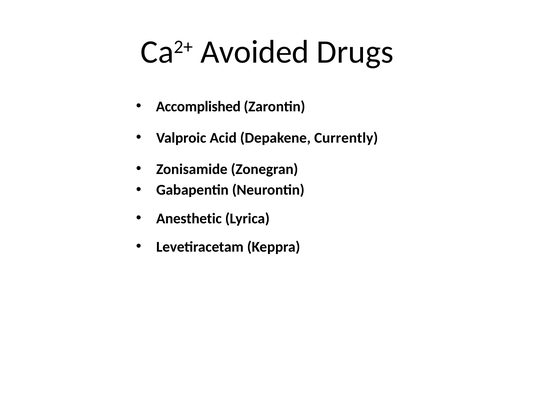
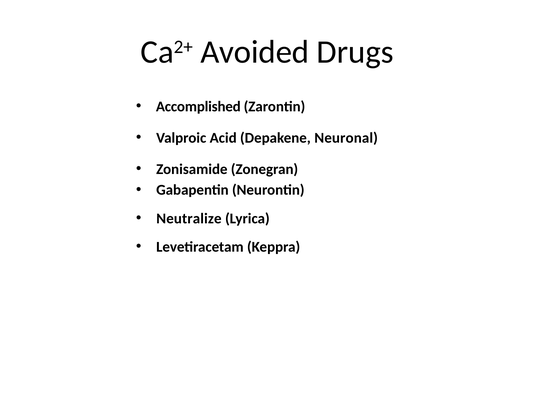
Currently: Currently -> Neuronal
Anesthetic: Anesthetic -> Neutralize
